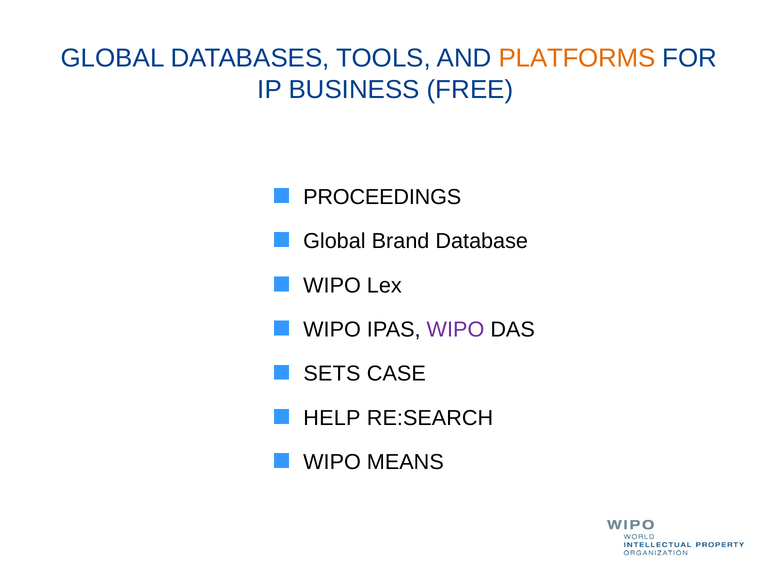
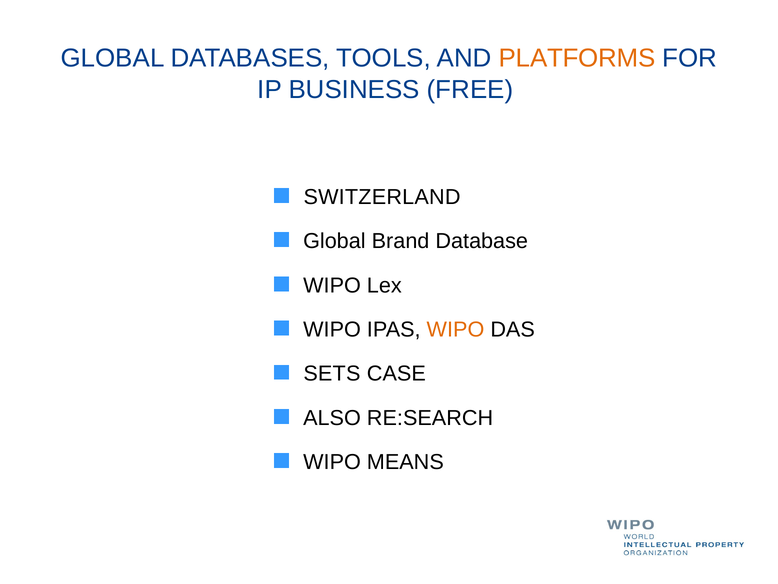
PROCEEDINGS: PROCEEDINGS -> SWITZERLAND
WIPO at (455, 329) colour: purple -> orange
HELP: HELP -> ALSO
